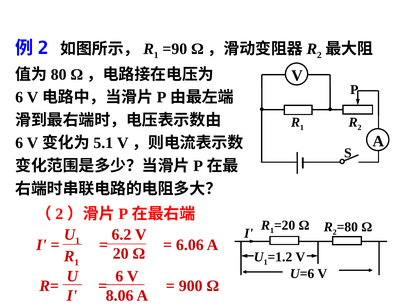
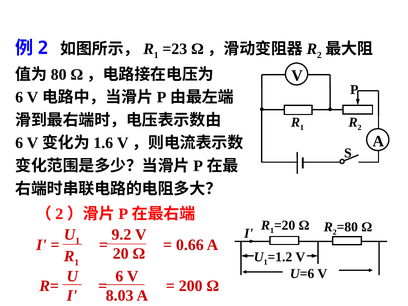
=90: =90 -> =23
5.1: 5.1 -> 1.6
6.2: 6.2 -> 9.2
6.06: 6.06 -> 0.66
900: 900 -> 200
8.06: 8.06 -> 8.03
